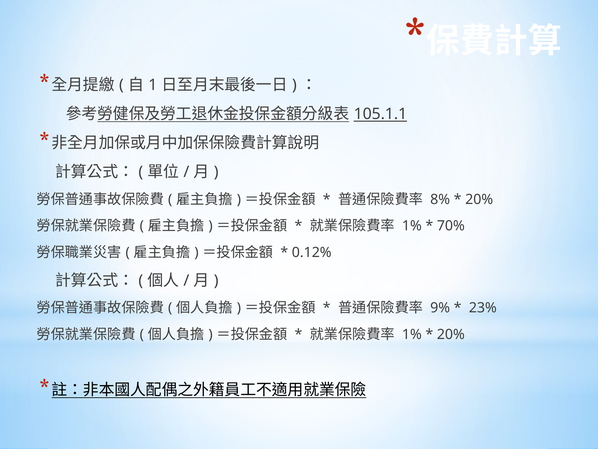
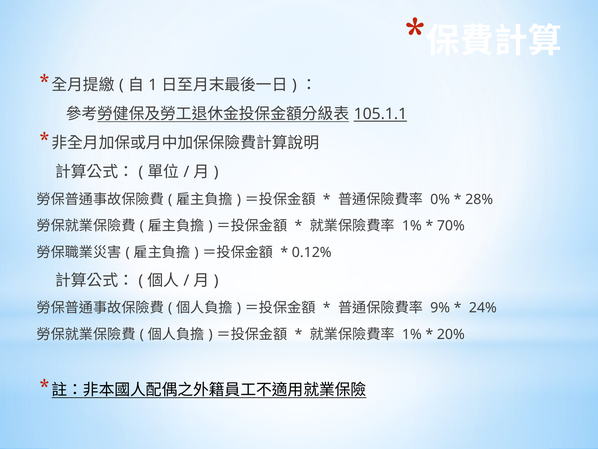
8%: 8% -> 0%
20% at (479, 199): 20% -> 28%
23%: 23% -> 24%
